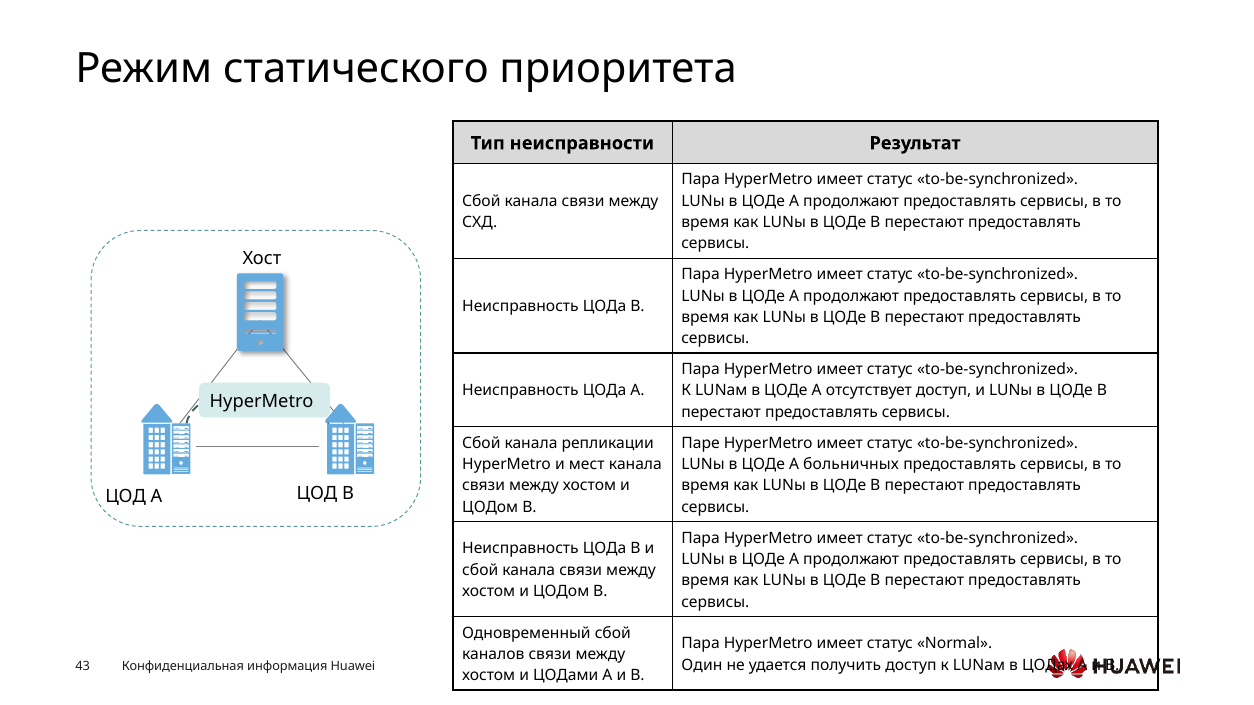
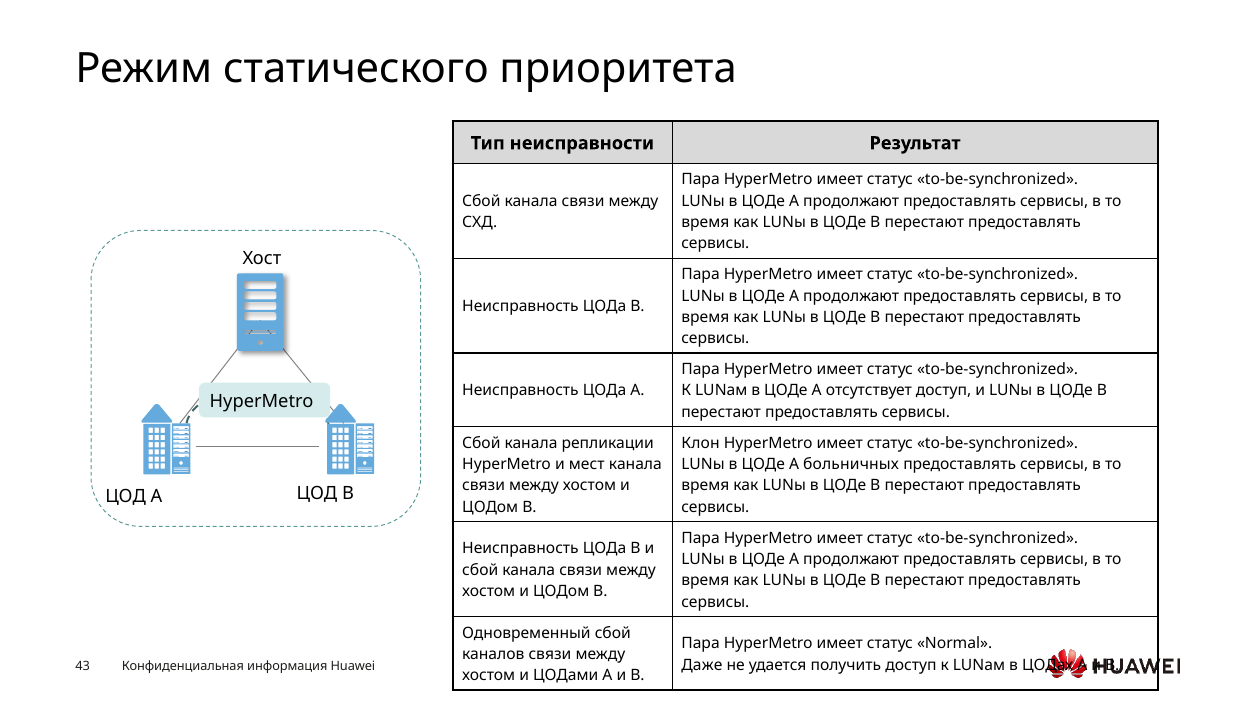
Паре: Паре -> Клон
Один: Один -> Даже
